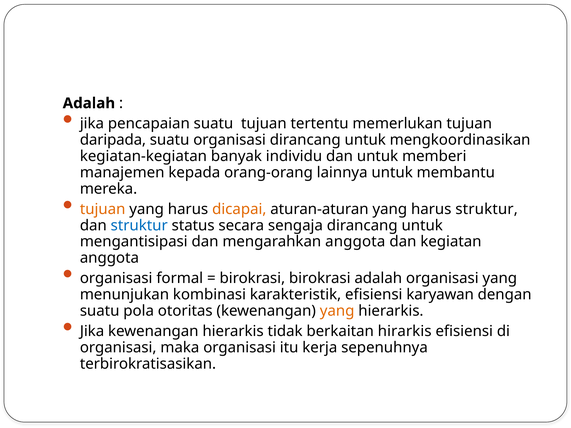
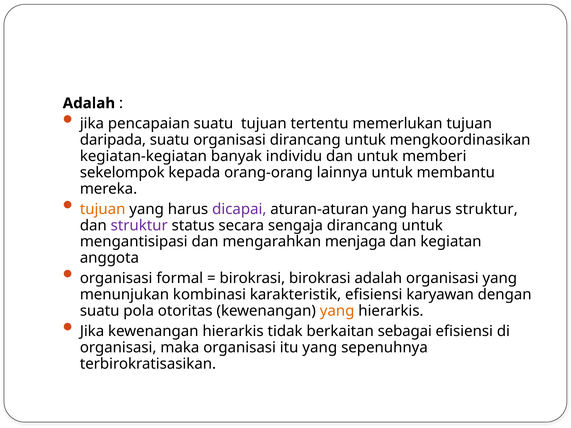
manajemen: manajemen -> sekelompok
dicapai colour: orange -> purple
struktur at (139, 226) colour: blue -> purple
mengarahkan anggota: anggota -> menjaga
hirarkis: hirarkis -> sebagai
itu kerja: kerja -> yang
